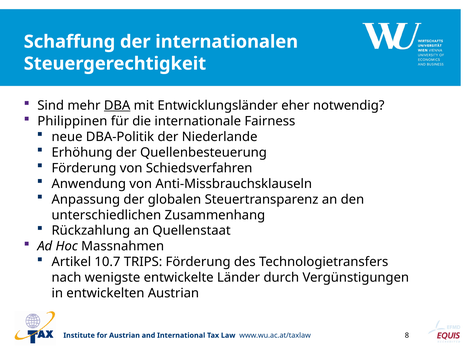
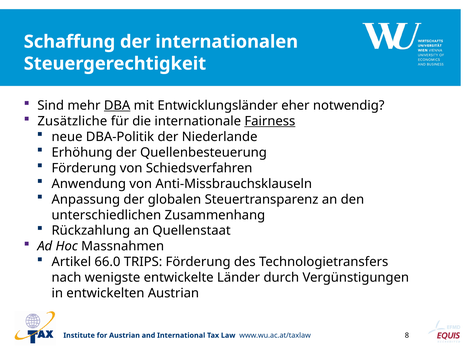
Philippinen: Philippinen -> Zusätzliche
Fairness underline: none -> present
10.7: 10.7 -> 66.0
